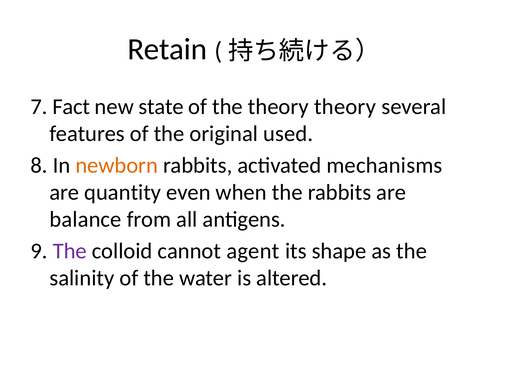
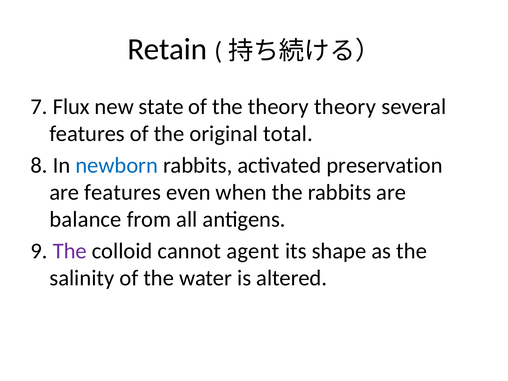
Fact: Fact -> Flux
used: used -> total
newborn colour: orange -> blue
mechanisms: mechanisms -> preservation
are quantity: quantity -> features
